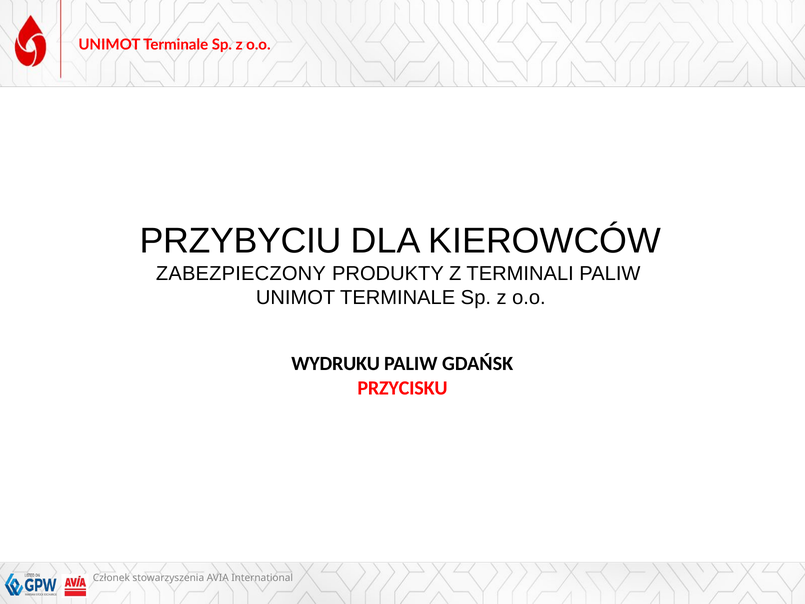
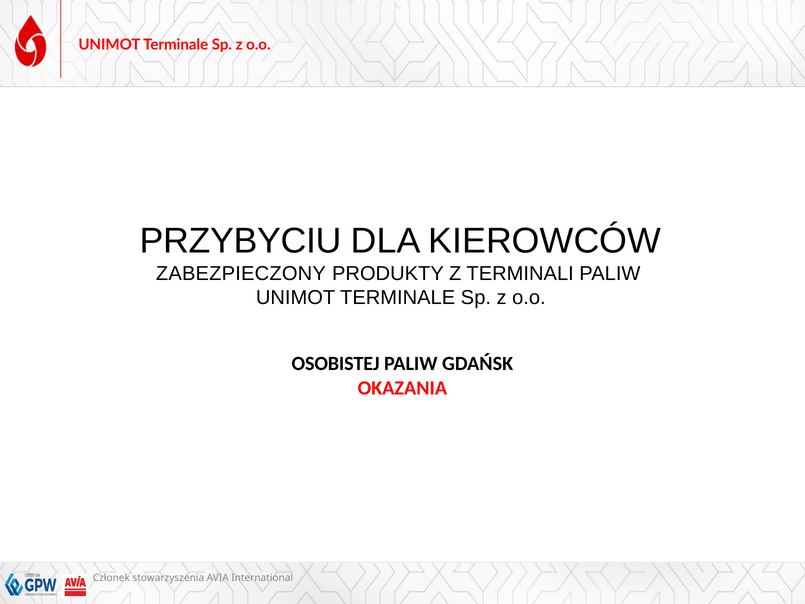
WYDRUKU: WYDRUKU -> OSOBISTEJ
PRZYCISKU: PRZYCISKU -> OKAZANIA
